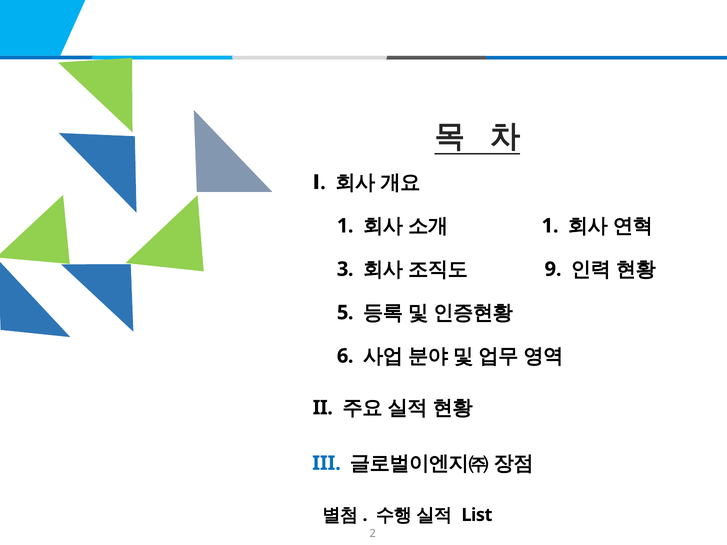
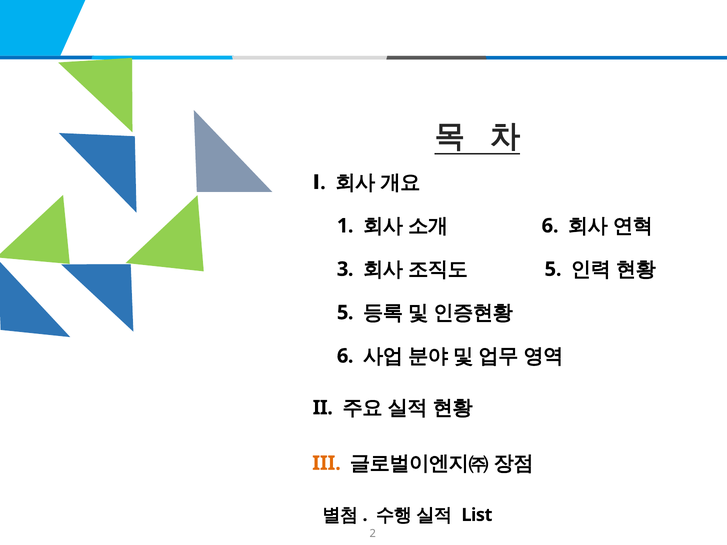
1 at (550, 226): 1 -> 6
9 at (553, 269): 9 -> 5
III colour: blue -> orange
